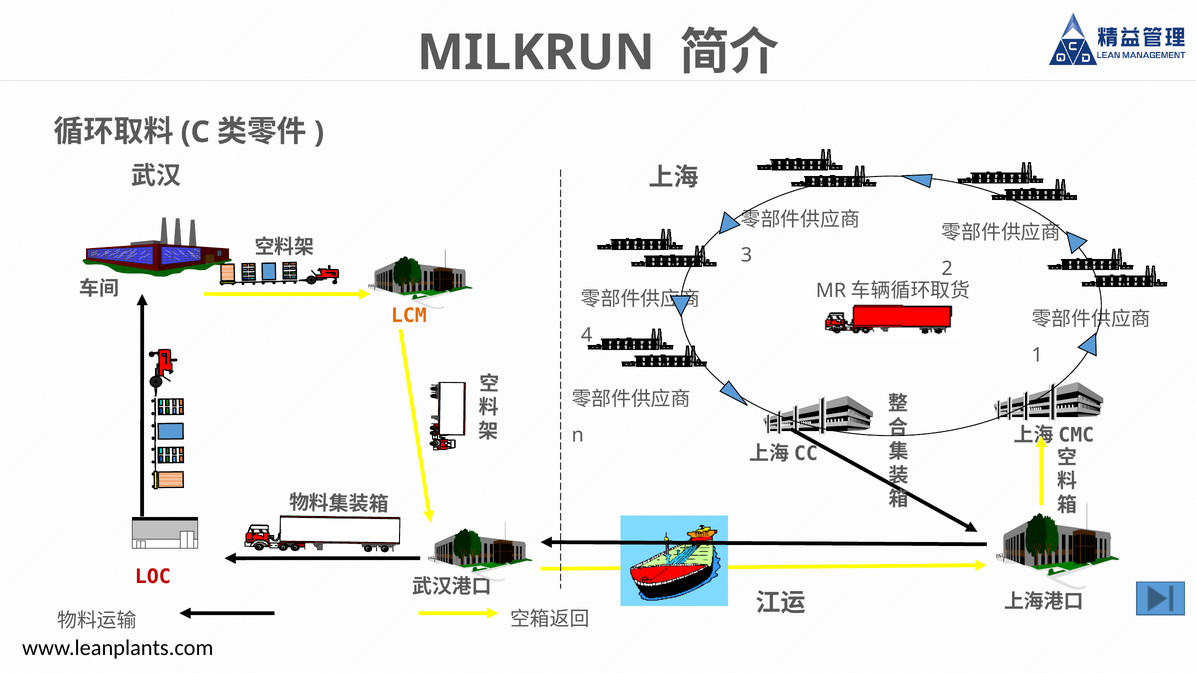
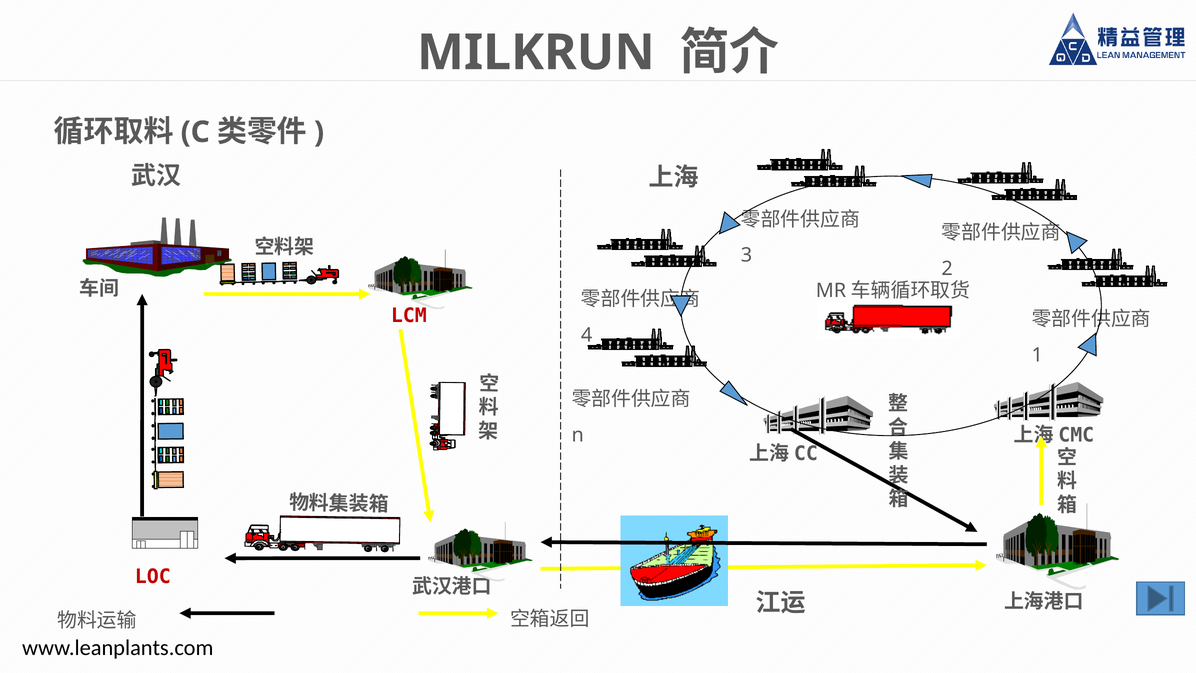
LCM colour: orange -> red
